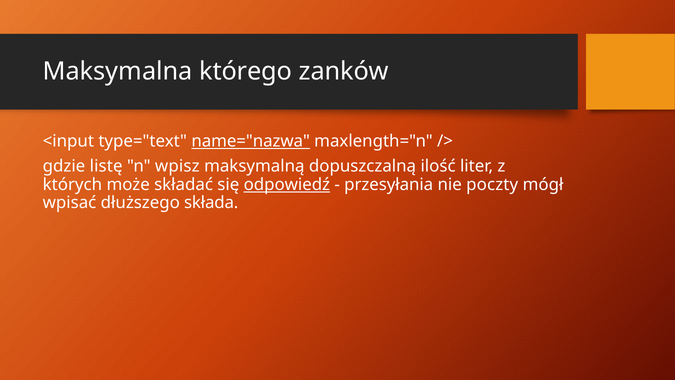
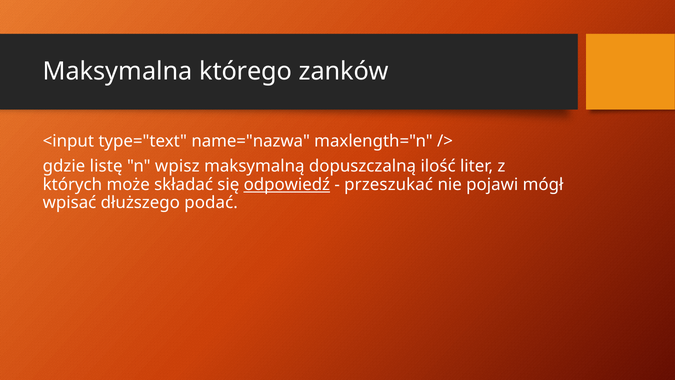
name="nazwa underline: present -> none
przesyłania: przesyłania -> przeszukać
poczty: poczty -> pojawi
składa: składa -> podać
